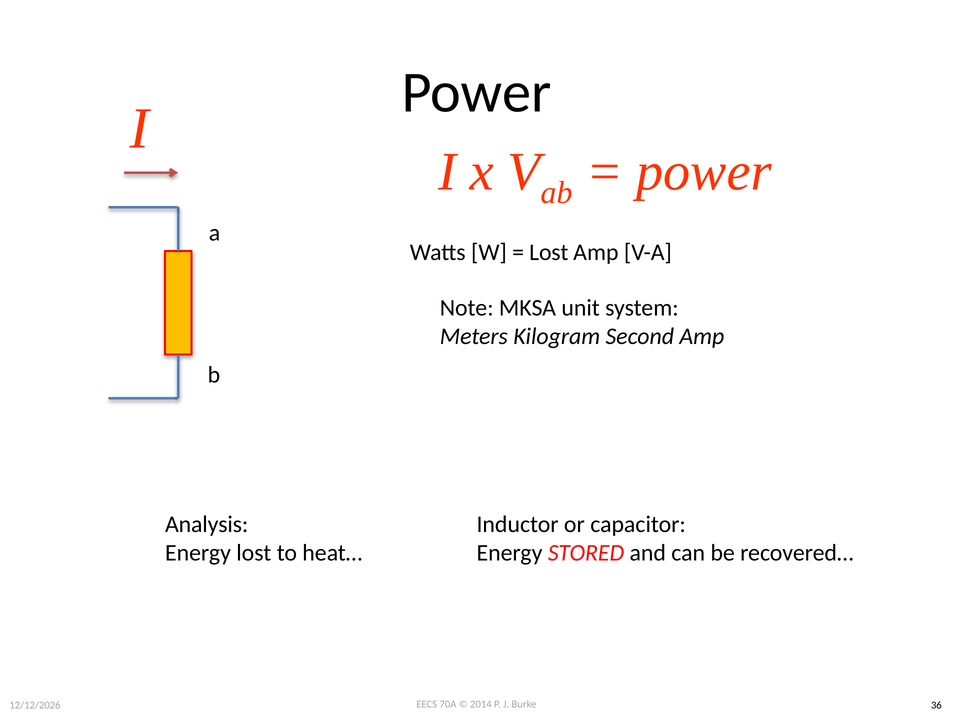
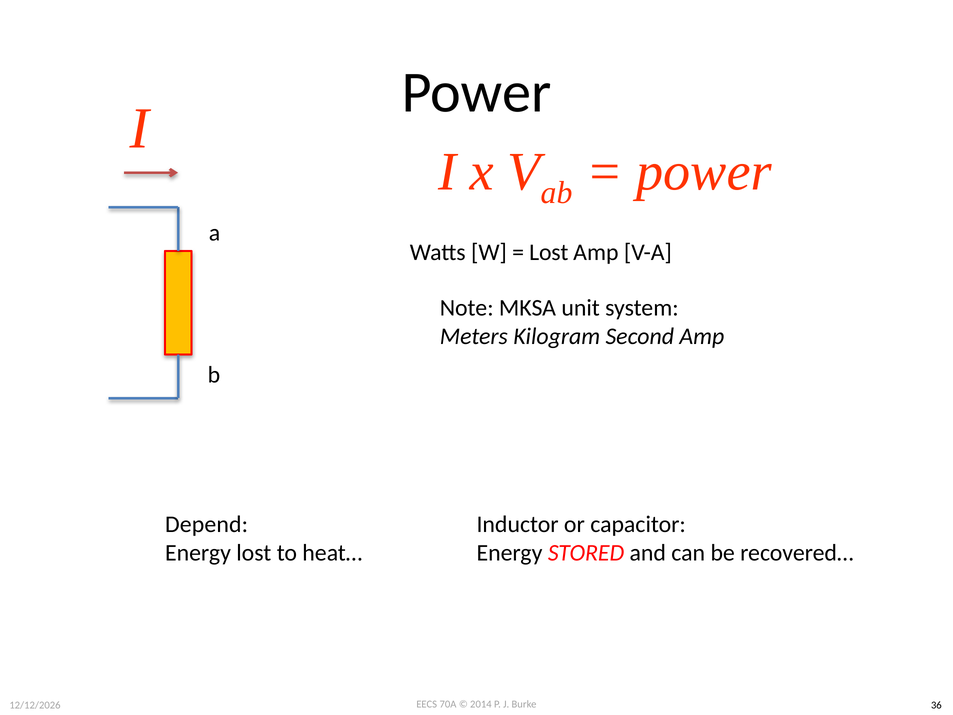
Analysis: Analysis -> Depend
